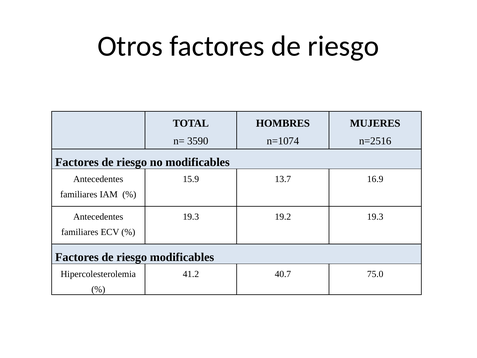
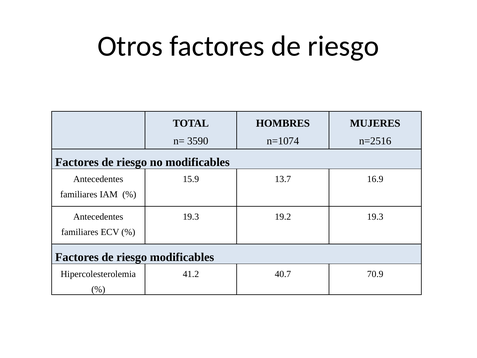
75.0: 75.0 -> 70.9
